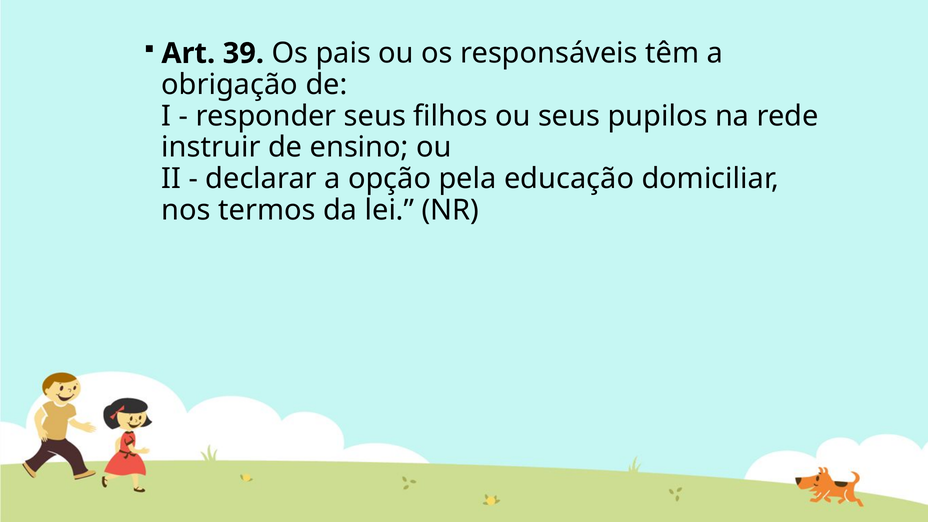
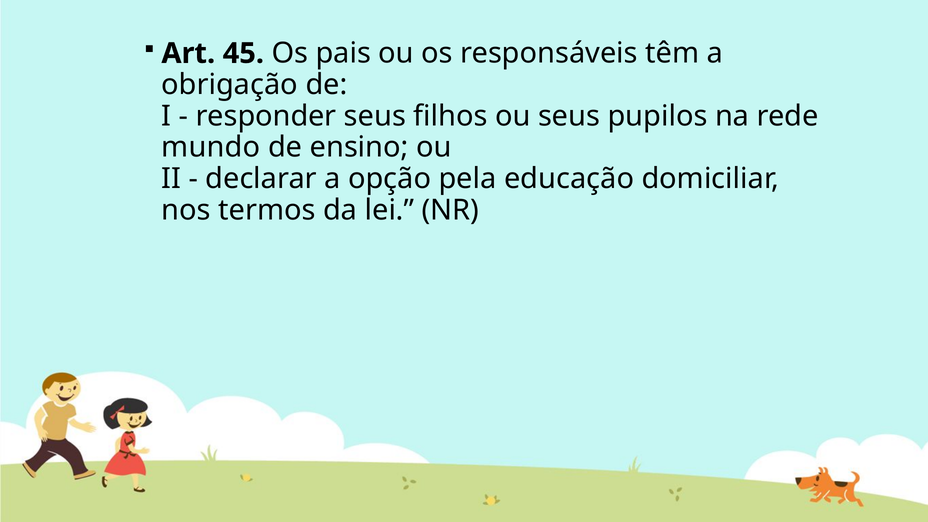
39: 39 -> 45
instruir: instruir -> mundo
